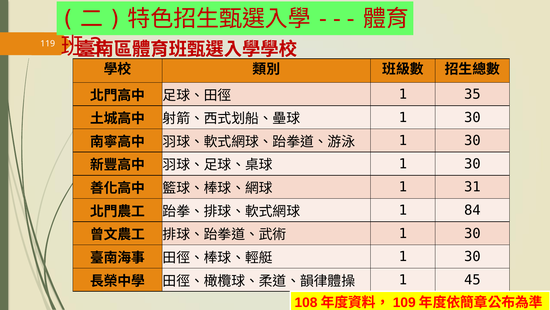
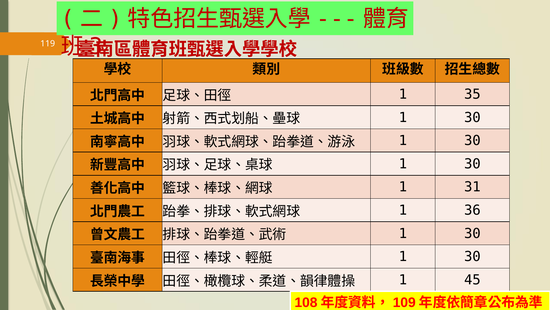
84: 84 -> 36
